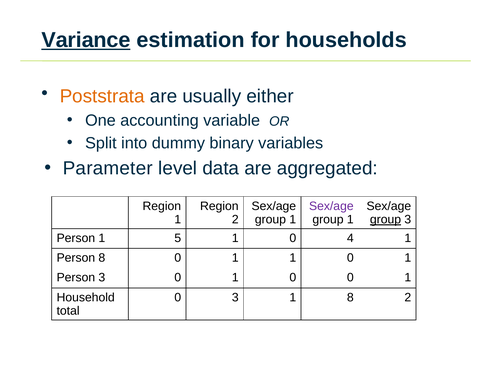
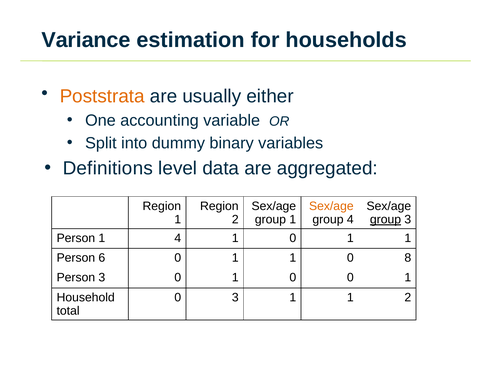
Variance underline: present -> none
Parameter: Parameter -> Definitions
Sex/age at (331, 206) colour: purple -> orange
1 at (350, 220): 1 -> 4
1 5: 5 -> 4
1 0 4: 4 -> 1
Person 8: 8 -> 6
1 0 1: 1 -> 8
3 1 8: 8 -> 1
